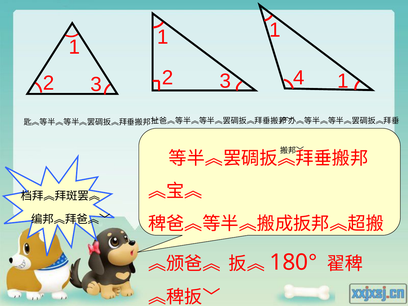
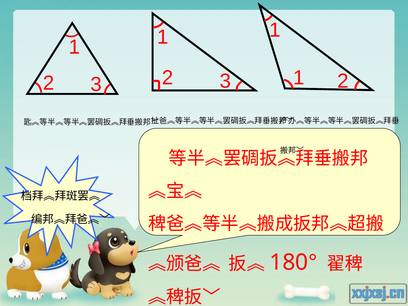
1 at (343, 81): 1 -> 2
2 4: 4 -> 1
